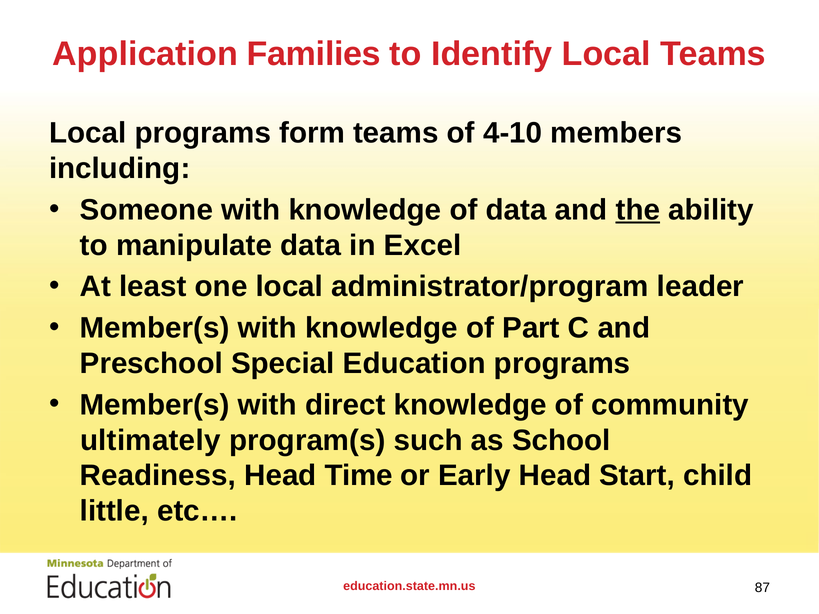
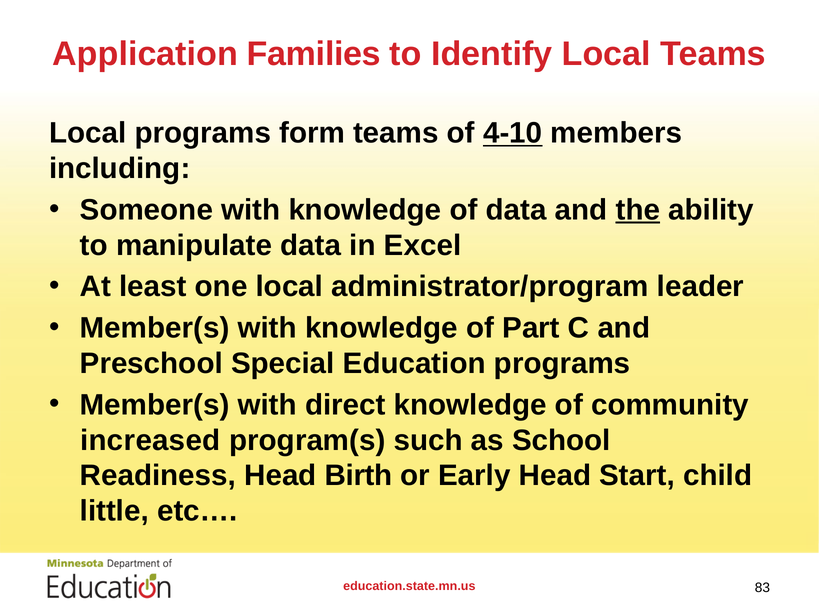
4-10 underline: none -> present
ultimately: ultimately -> increased
Time: Time -> Birth
87: 87 -> 83
